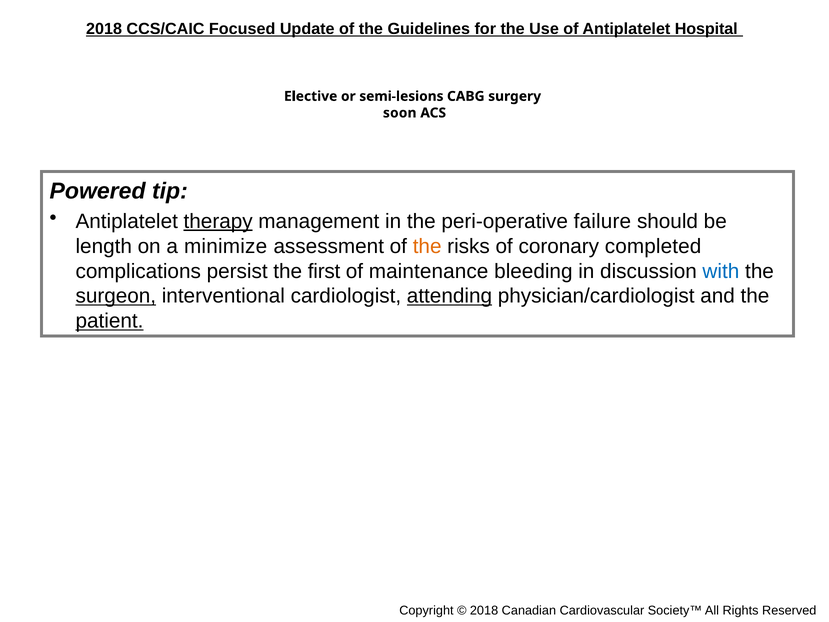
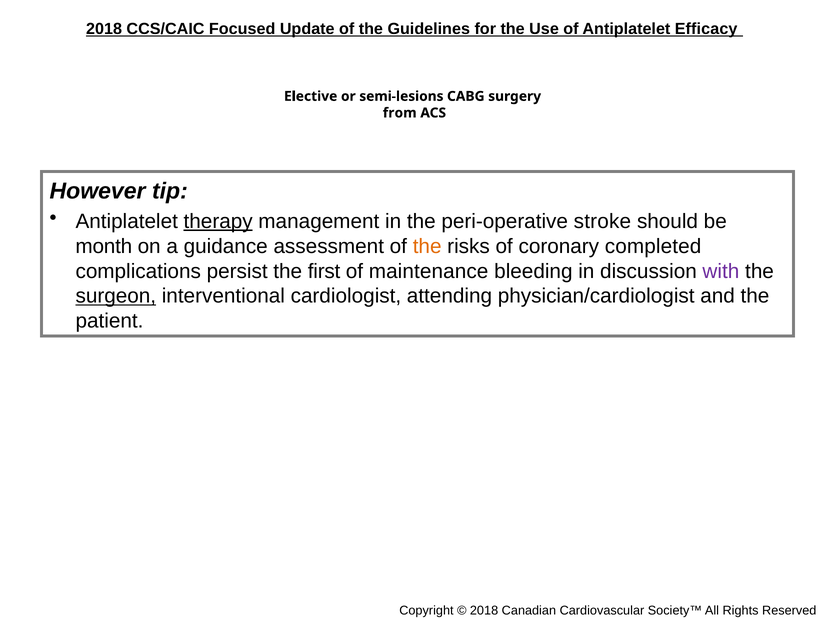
Hospital: Hospital -> Efficacy
soon: soon -> from
Powered: Powered -> However
failure: failure -> stroke
length: length -> month
minimize: minimize -> guidance
with colour: blue -> purple
attending underline: present -> none
patient underline: present -> none
